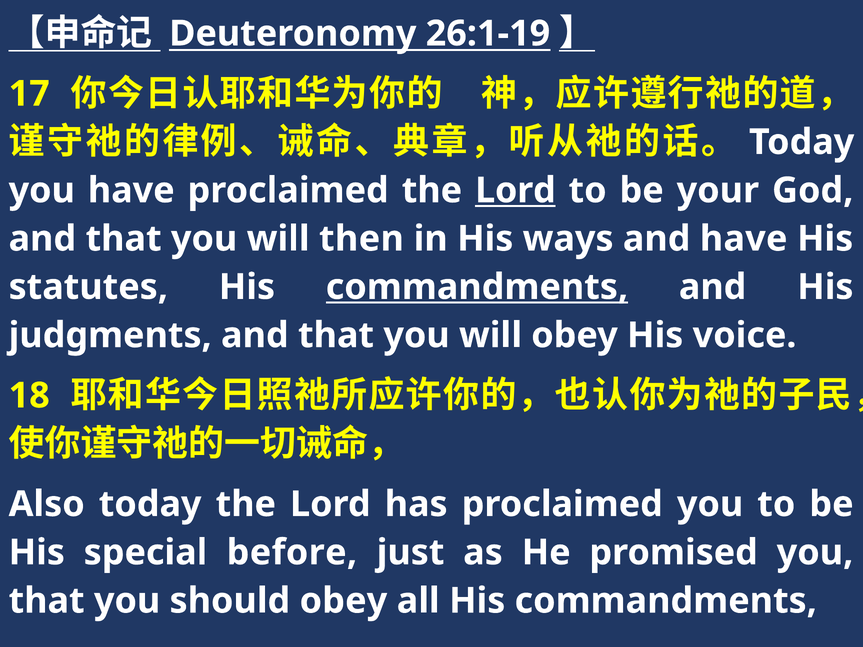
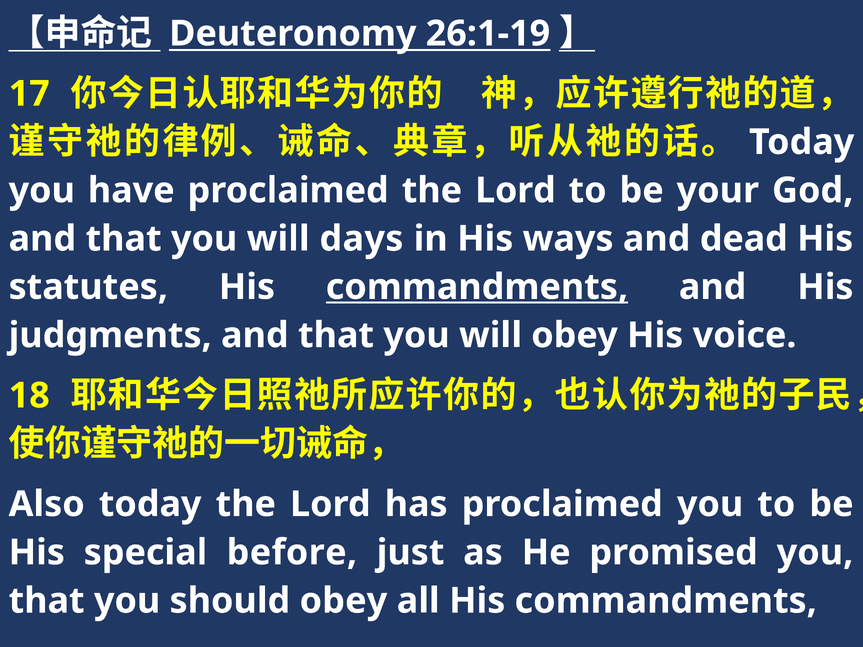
Lord at (515, 191) underline: present -> none
then: then -> days
and have: have -> dead
